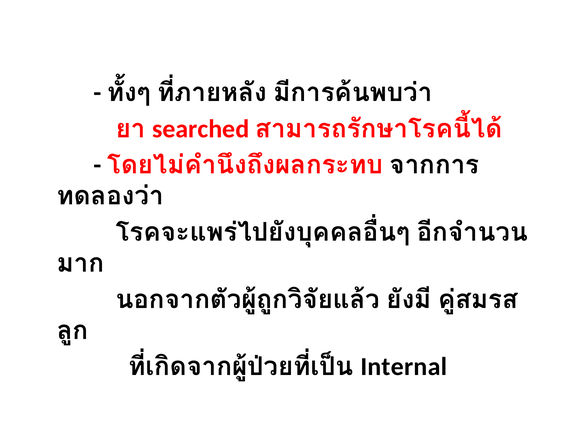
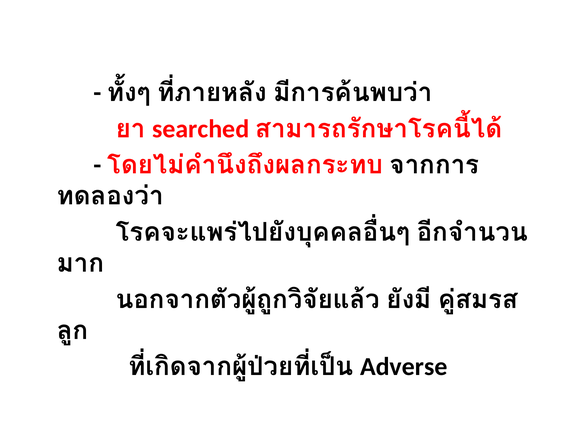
Internal: Internal -> Adverse
